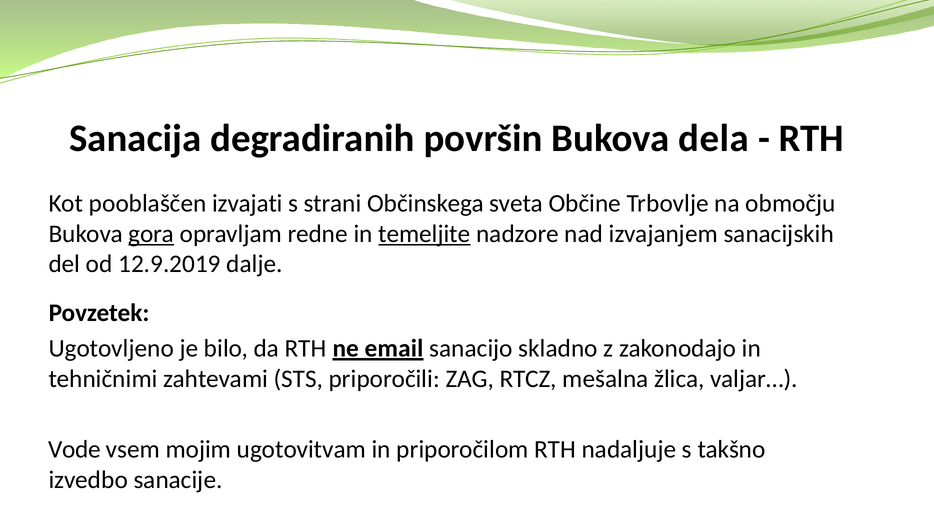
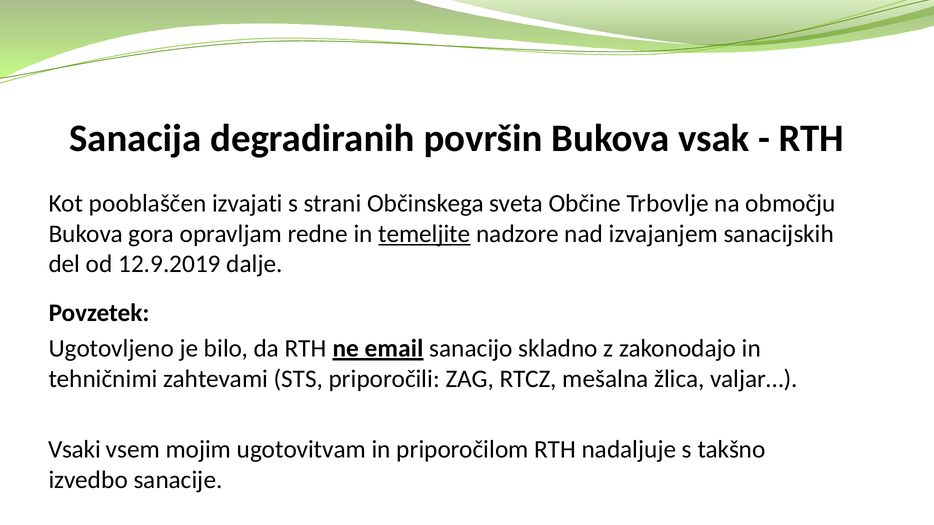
dela: dela -> vsak
gora underline: present -> none
Vode: Vode -> Vsaki
